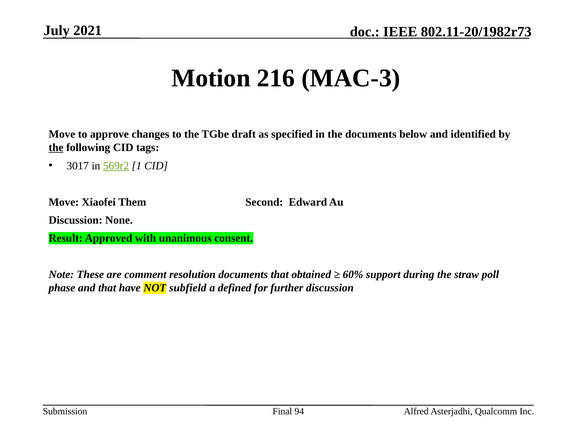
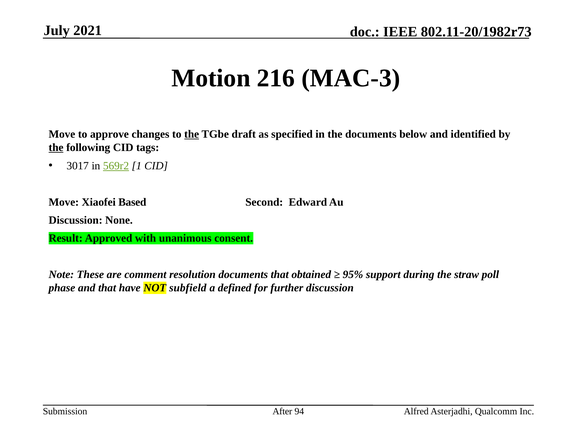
the at (192, 134) underline: none -> present
Them: Them -> Based
60%: 60% -> 95%
Final: Final -> After
